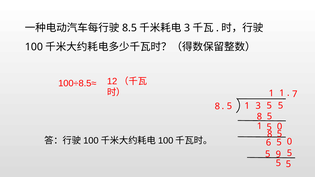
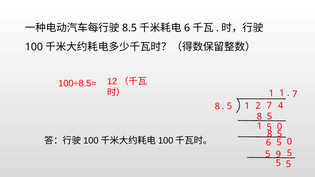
3 at (187, 28): 3 -> 6
1 3: 3 -> 2
5 at (281, 106): 5 -> 4
5 at (269, 106): 5 -> 7
